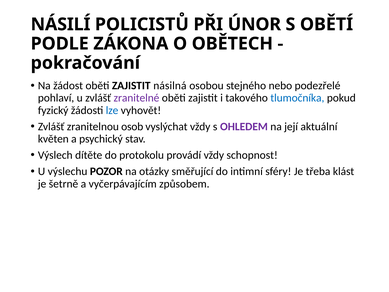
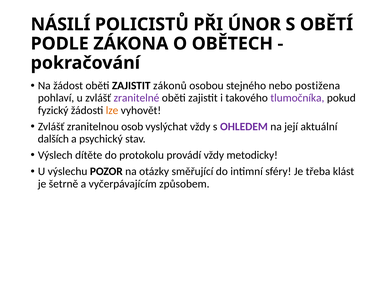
násilná: násilná -> zákonů
podezřelé: podezřelé -> postižena
tlumočníka colour: blue -> purple
lze colour: blue -> orange
květen: květen -> dalších
schopnost: schopnost -> metodicky
